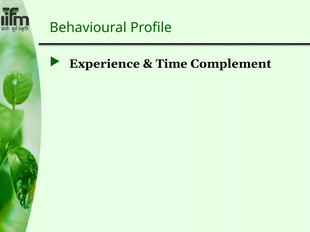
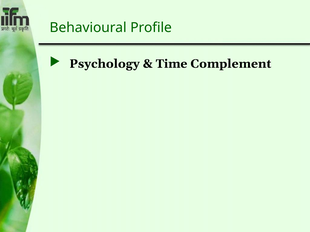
Experience: Experience -> Psychology
